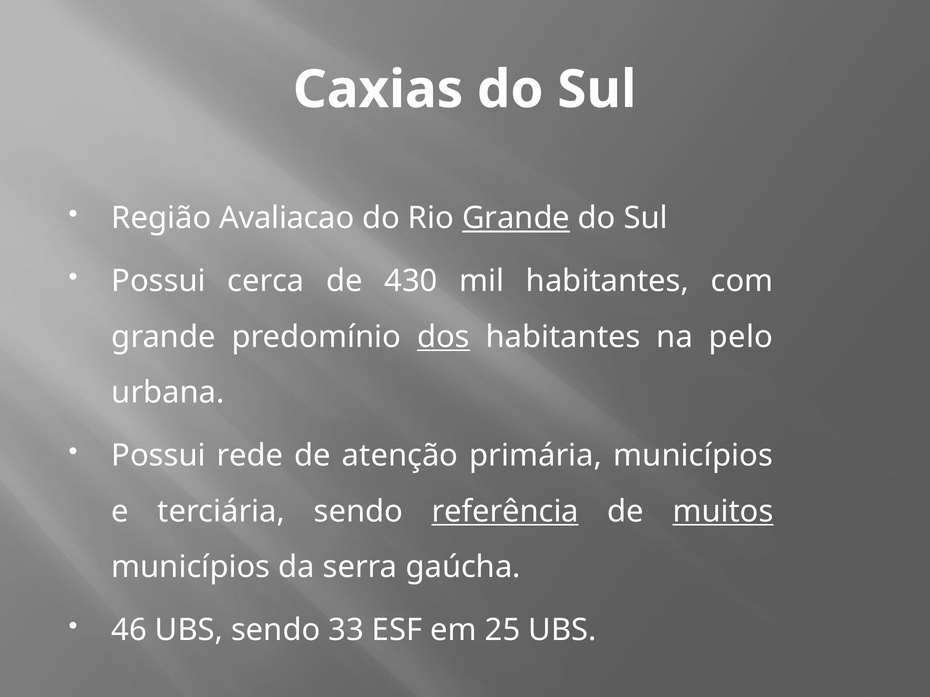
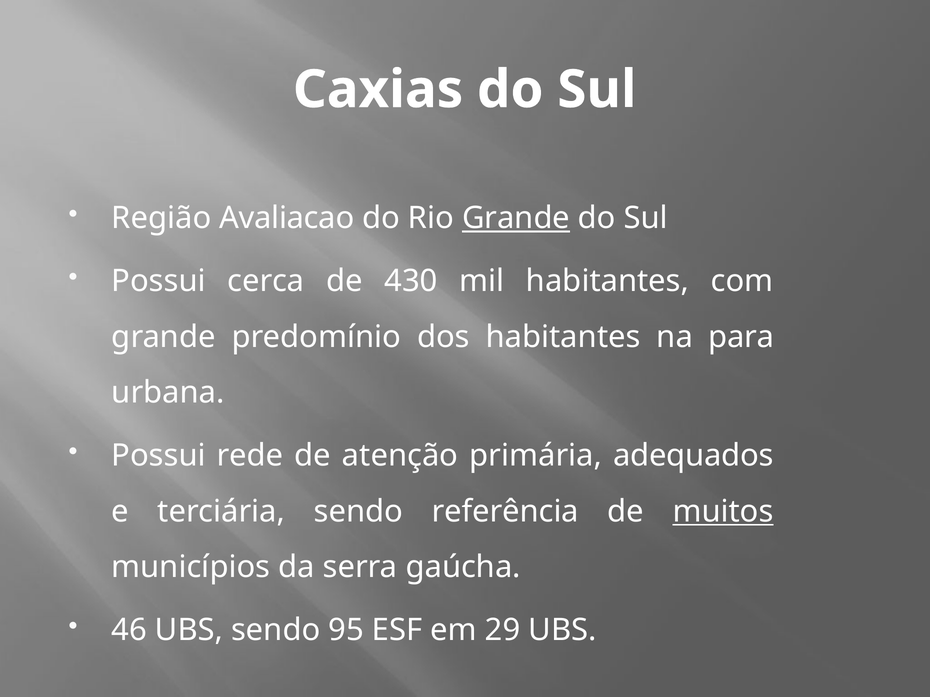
dos underline: present -> none
pelo: pelo -> para
primária municípios: municípios -> adequados
referência underline: present -> none
33: 33 -> 95
25: 25 -> 29
